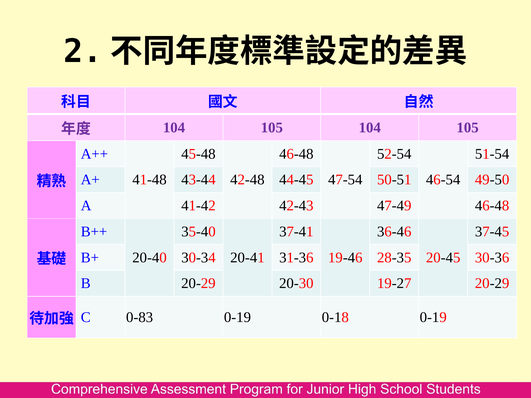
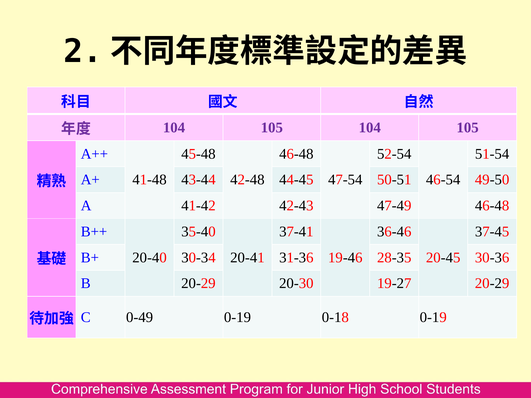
0-83: 0-83 -> 0-49
